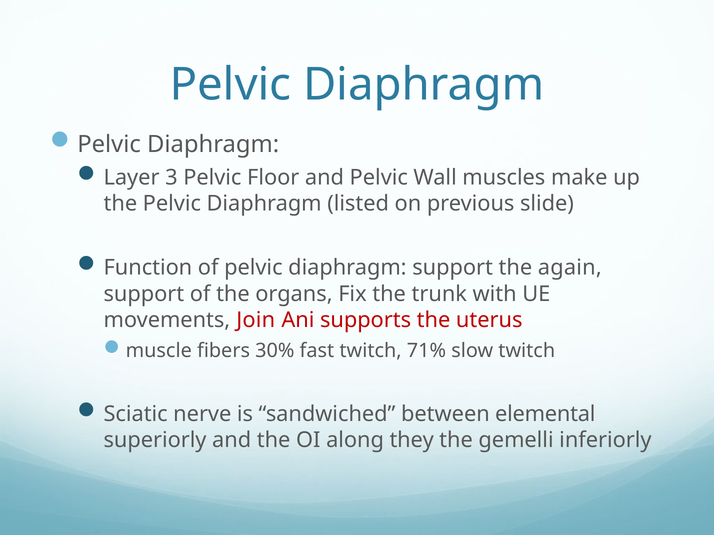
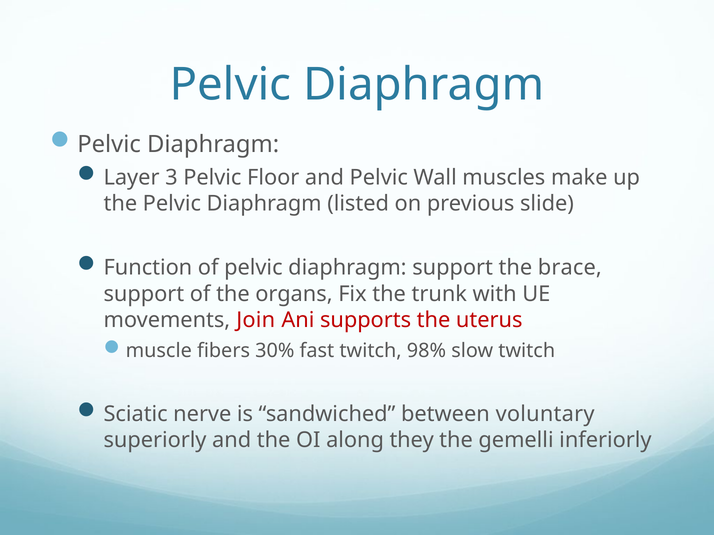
again: again -> brace
71%: 71% -> 98%
elemental: elemental -> voluntary
